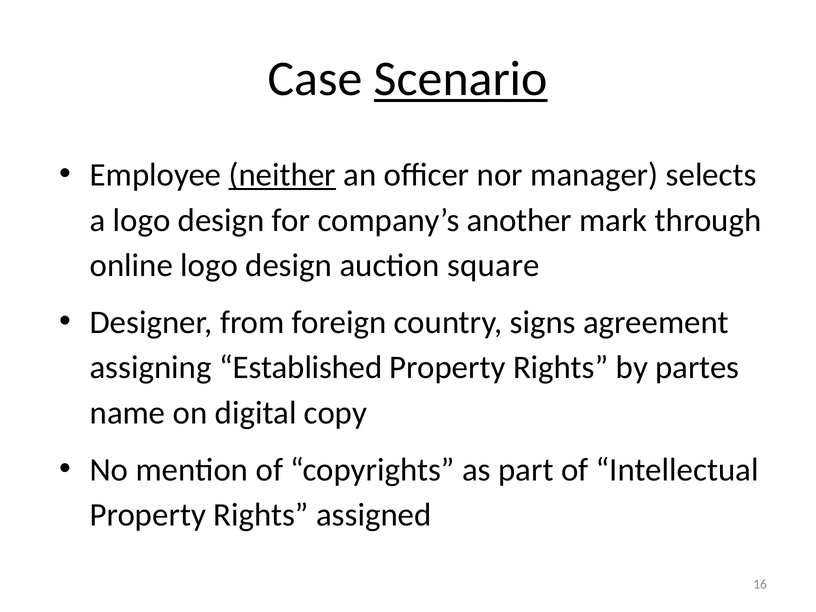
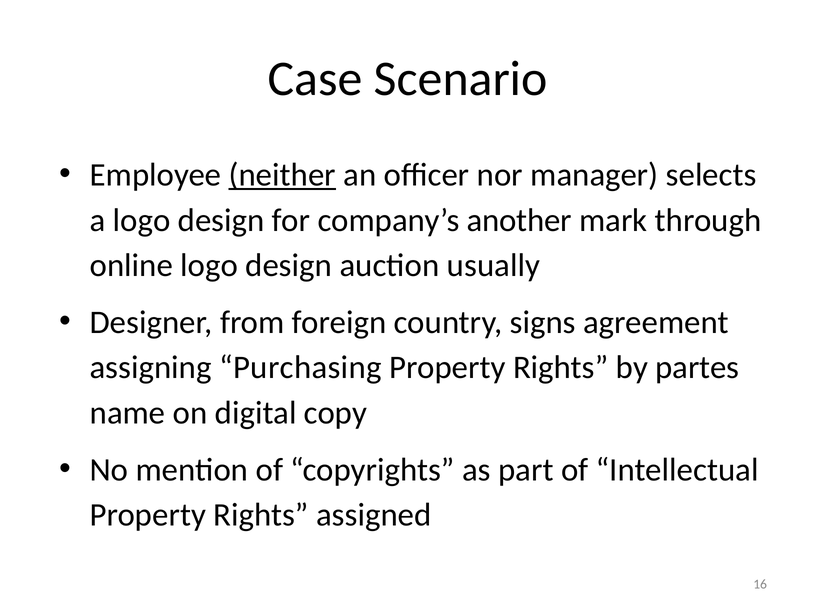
Scenario underline: present -> none
square: square -> usually
Established: Established -> Purchasing
